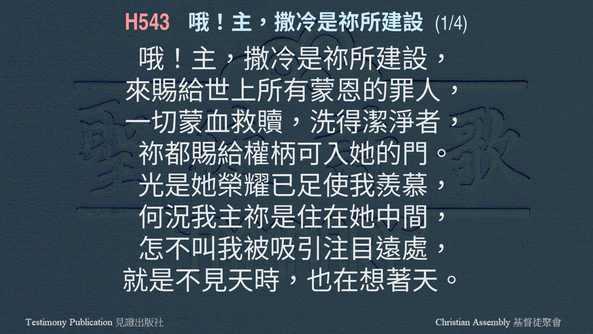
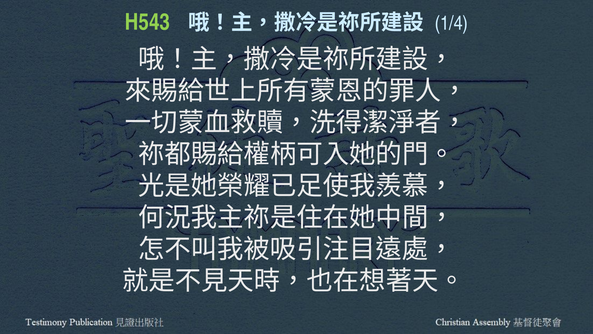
H543 colour: pink -> light green
